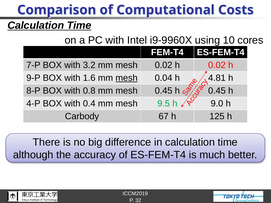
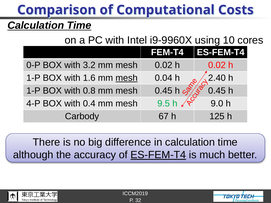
7-P: 7-P -> 0-P
9-P at (33, 78): 9-P -> 1-P
4.81: 4.81 -> 2.40
8-P at (33, 91): 8-P -> 1-P
ES-FEM-T4 at (158, 155) underline: none -> present
